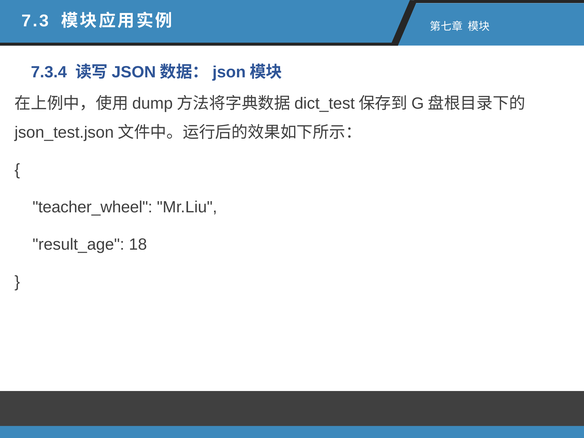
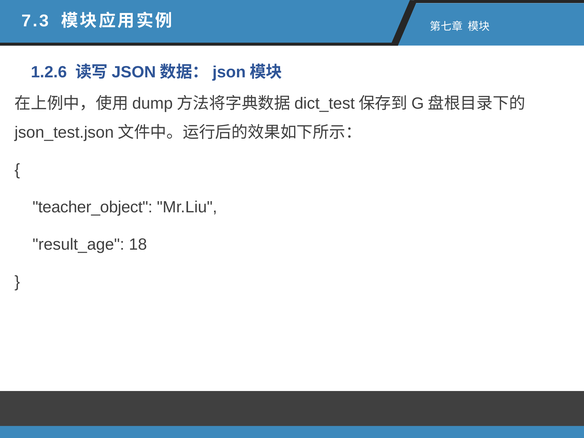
7.3.4: 7.3.4 -> 1.2.6
teacher_wheel: teacher_wheel -> teacher_object
